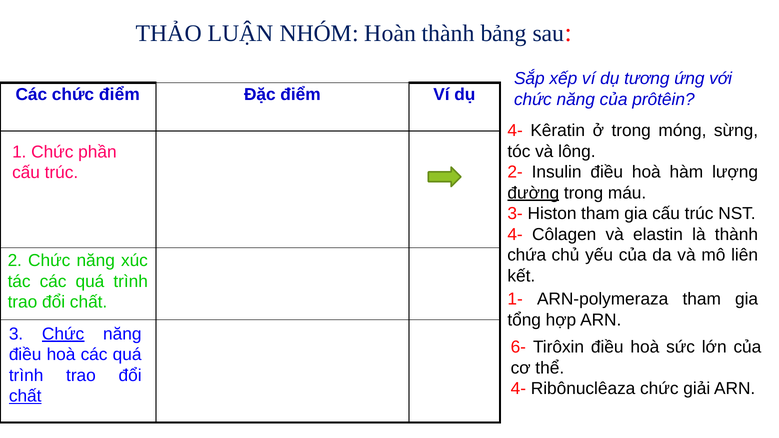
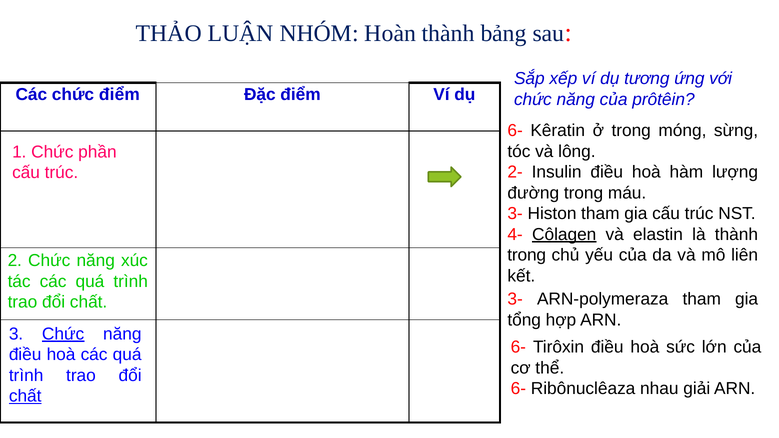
4- at (515, 131): 4- -> 6-
đường underline: present -> none
Côlagen underline: none -> present
chứa at (527, 255): chứa -> trong
1- at (515, 299): 1- -> 3-
4- at (518, 389): 4- -> 6-
Ribônuclêaza chức: chức -> nhau
